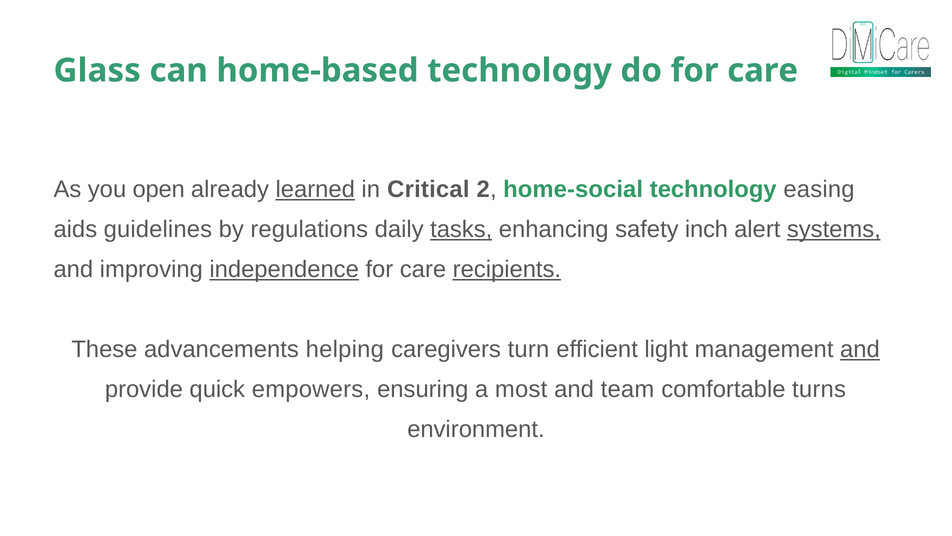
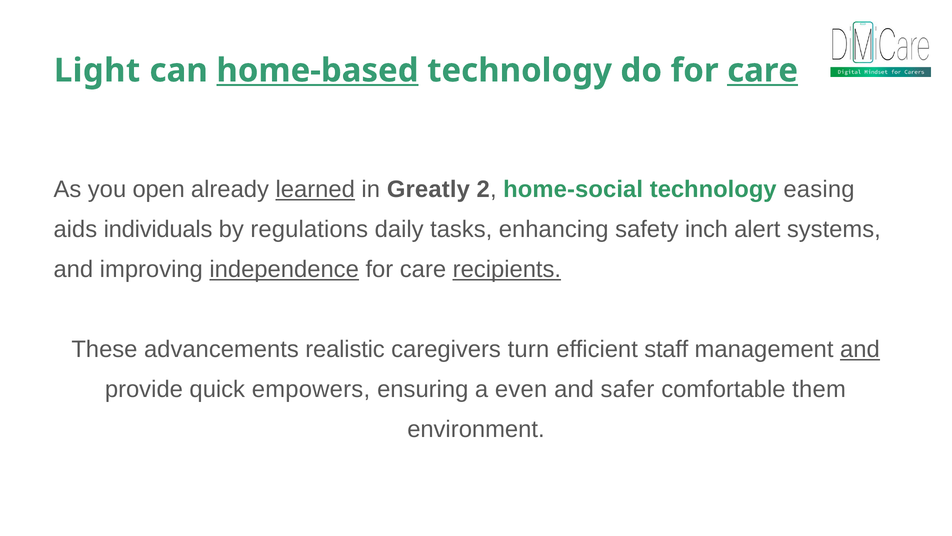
Glass: Glass -> Light
home-based underline: none -> present
care at (763, 70) underline: none -> present
Critical: Critical -> Greatly
guidelines: guidelines -> individuals
tasks underline: present -> none
systems underline: present -> none
helping: helping -> realistic
light: light -> staff
most: most -> even
team: team -> safer
turns: turns -> them
